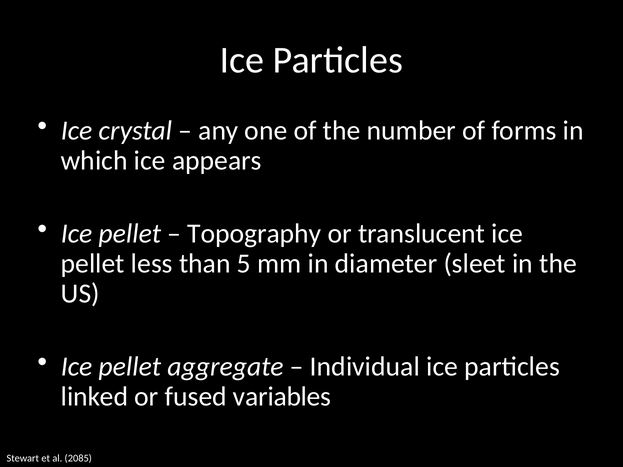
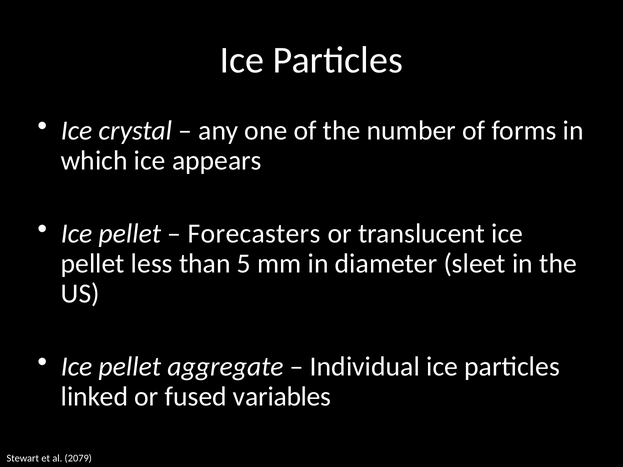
Topography: Topography -> Forecasters
2085: 2085 -> 2079
